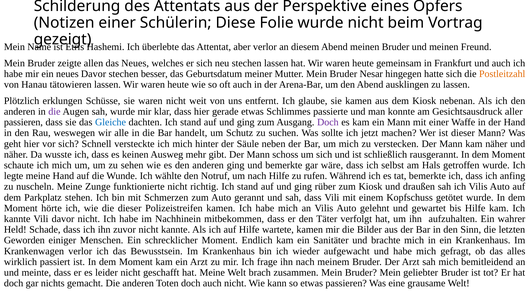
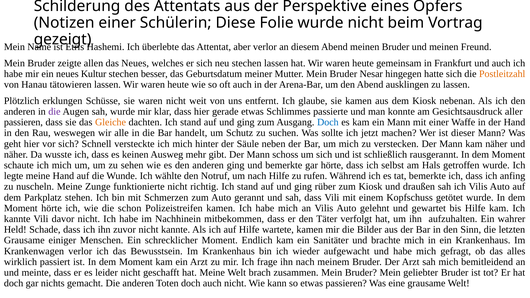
neues Davor: Davor -> Kultur
Gleiche colour: blue -> orange
Doch at (328, 122) colour: purple -> blue
gar wäre: wäre -> hörte
die dieser: dieser -> schon
Geworden at (24, 240): Geworden -> Grausame
